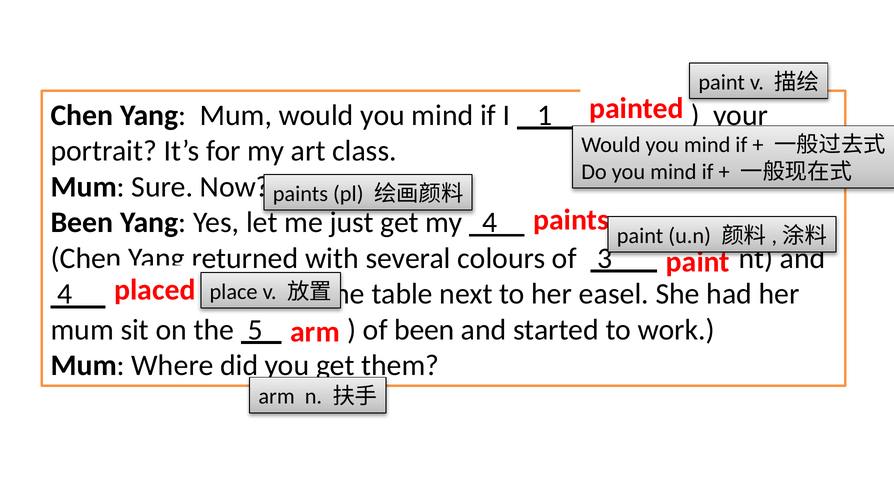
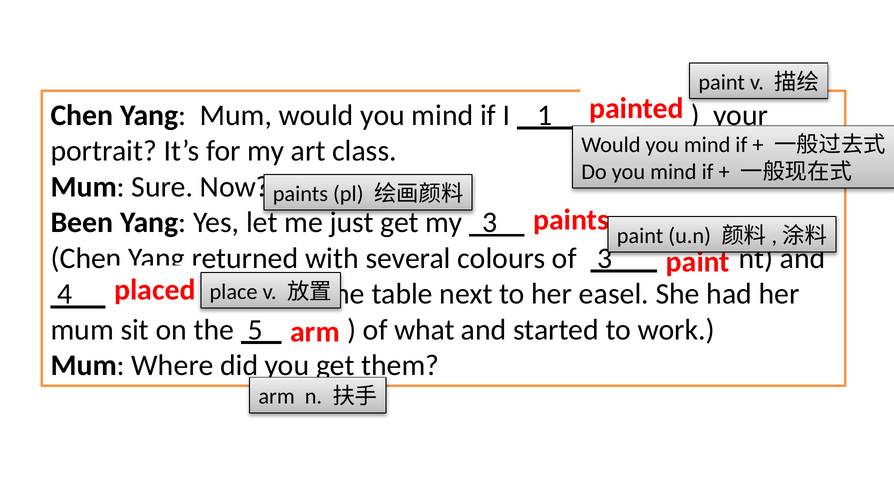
4 at (490, 222): 4 -> 3
of been: been -> what
